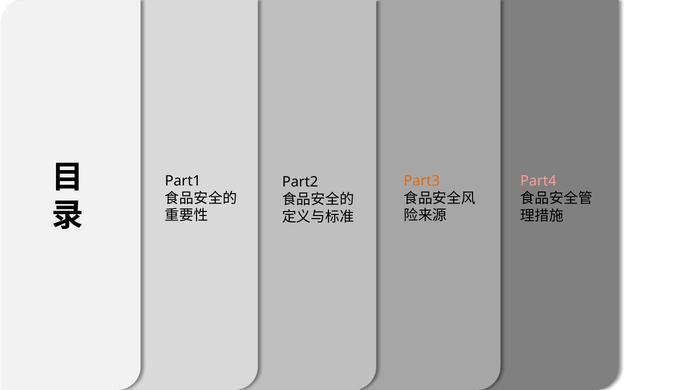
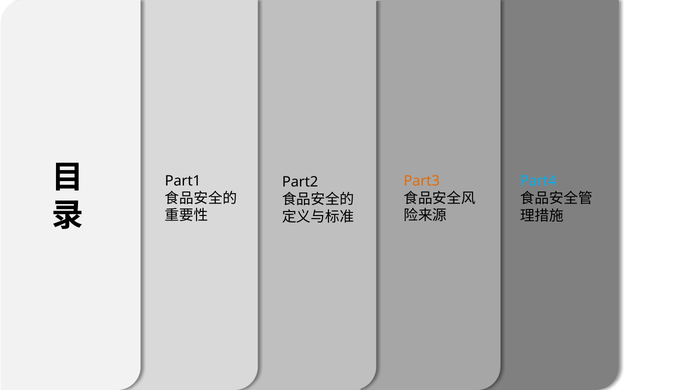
Part4 colour: pink -> light blue
